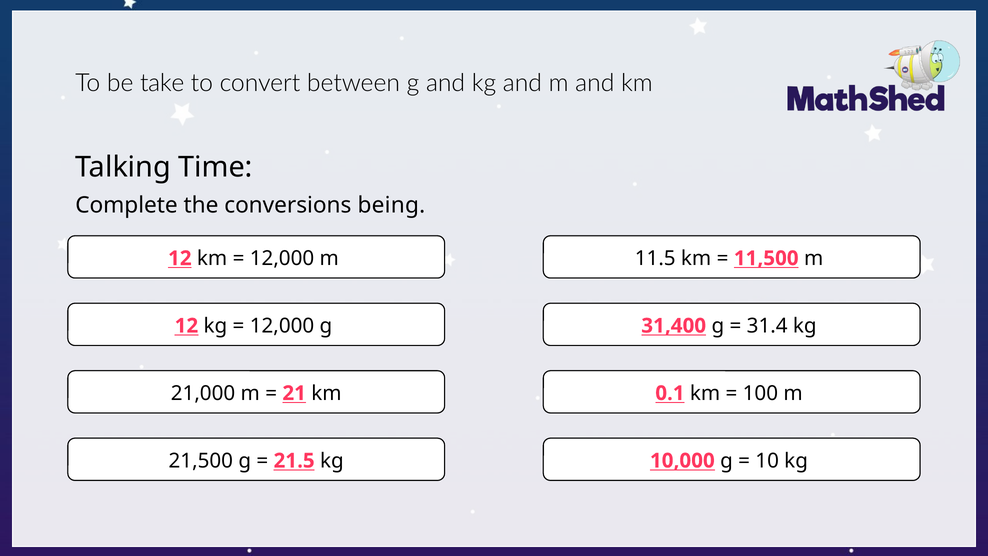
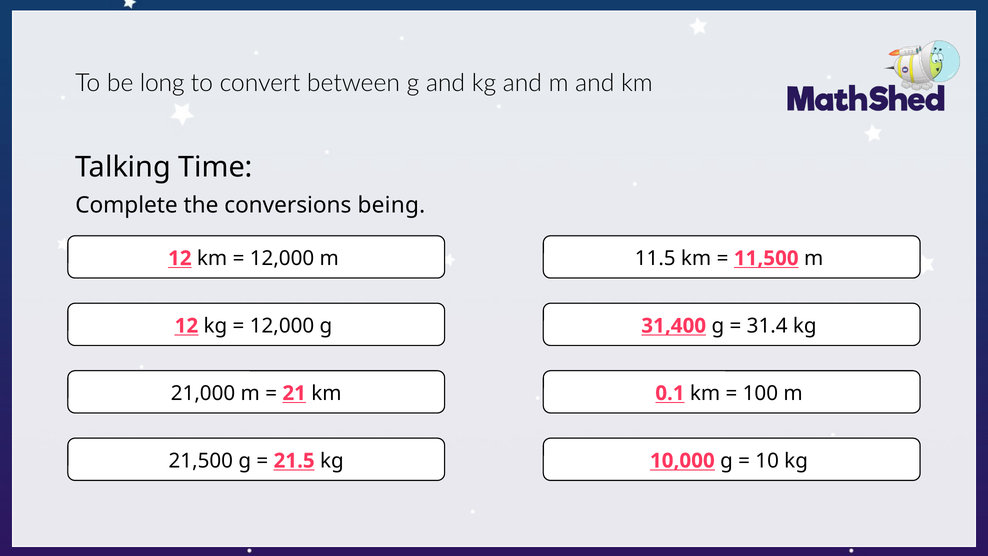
take: take -> long
